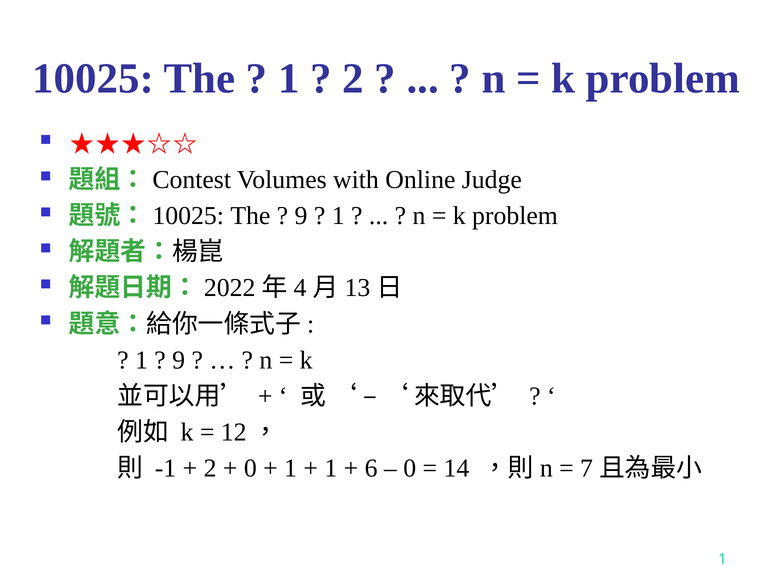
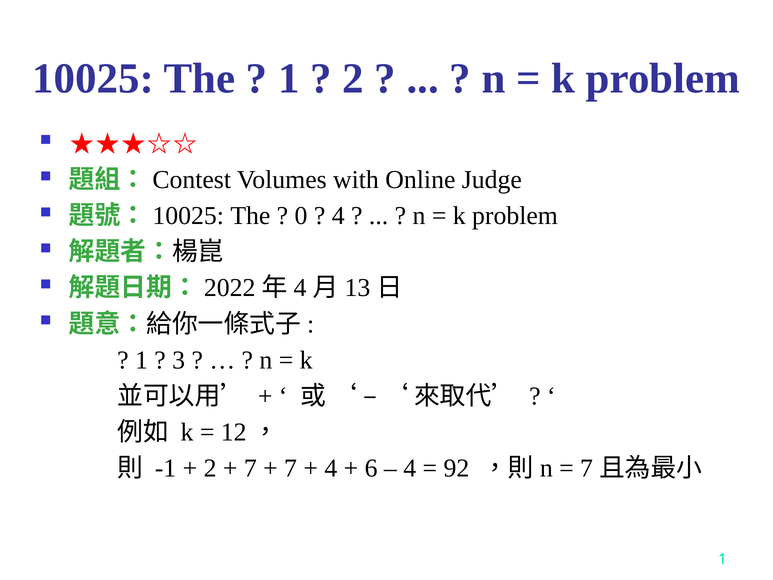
9 at (301, 216): 9 -> 0
1 at (338, 216): 1 -> 4
9 at (179, 360): 9 -> 3
0 at (250, 468): 0 -> 7
1 at (291, 468): 1 -> 7
1 at (331, 468): 1 -> 4
0 at (410, 468): 0 -> 4
14: 14 -> 92
